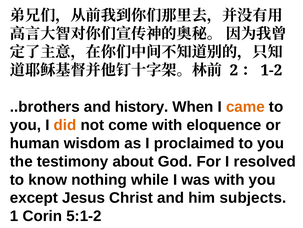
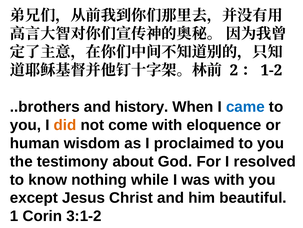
came colour: orange -> blue
subjects: subjects -> beautiful
5:1-2: 5:1-2 -> 3:1-2
